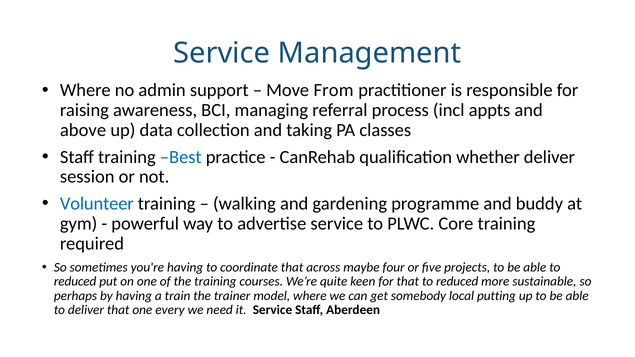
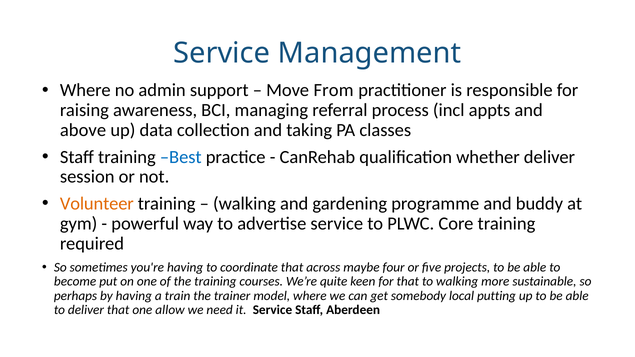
Volunteer colour: blue -> orange
reduced at (75, 282): reduced -> become
that to reduced: reduced -> walking
every: every -> allow
